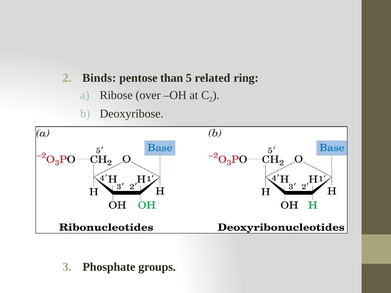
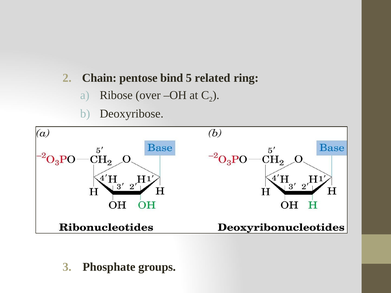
Binds: Binds -> Chain
than: than -> bind
